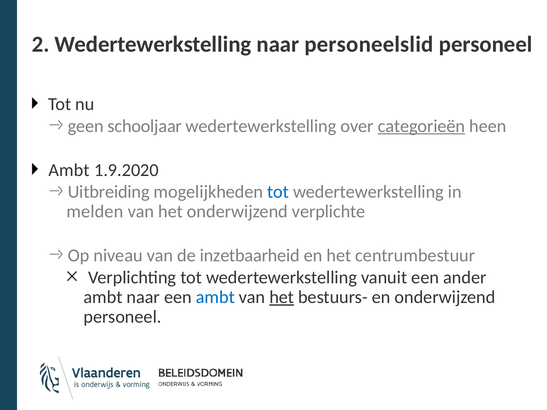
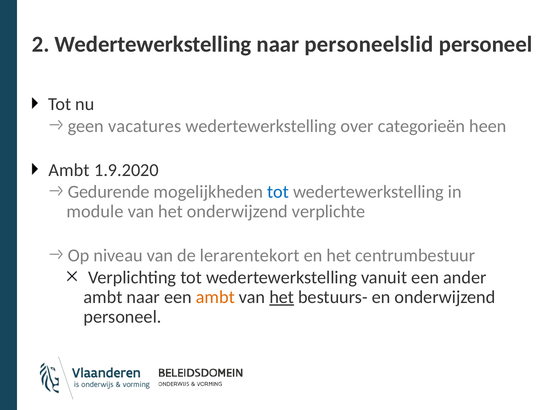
schooljaar: schooljaar -> vacatures
categorieën underline: present -> none
Uitbreiding: Uitbreiding -> Gedurende
melden: melden -> module
inzetbaarheid: inzetbaarheid -> lerarentekort
ambt at (215, 297) colour: blue -> orange
